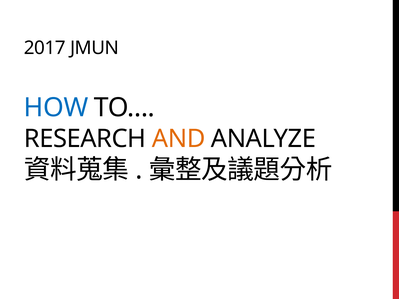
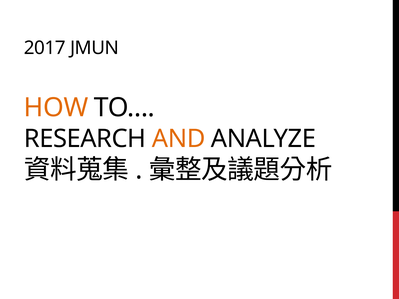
HOW colour: blue -> orange
